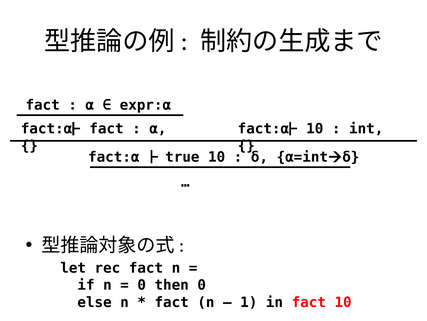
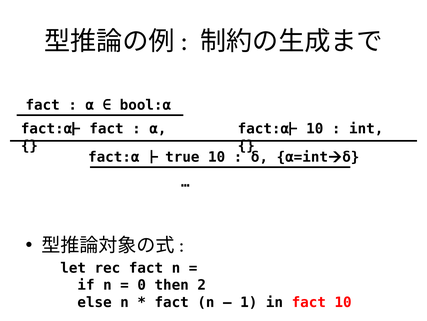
expr:α: expr:α -> bool:α
then 0: 0 -> 2
